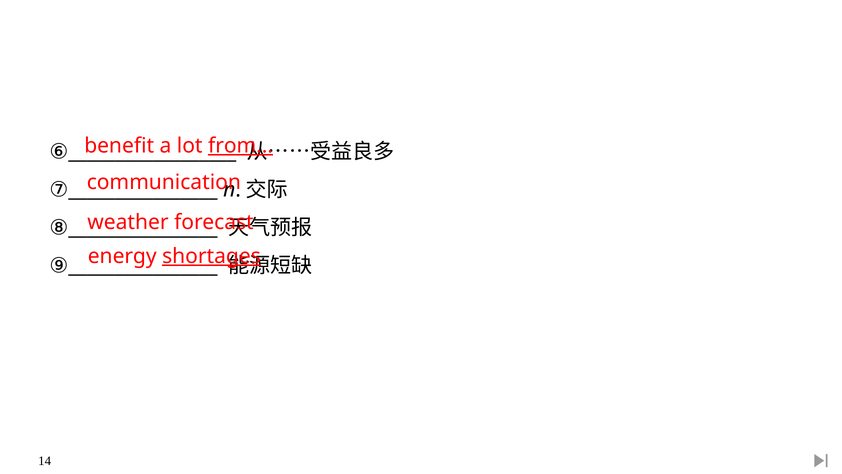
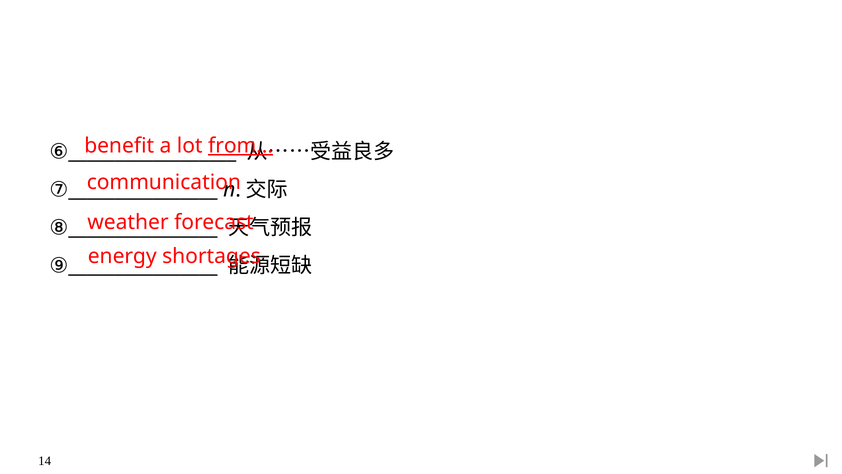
shortages underline: present -> none
